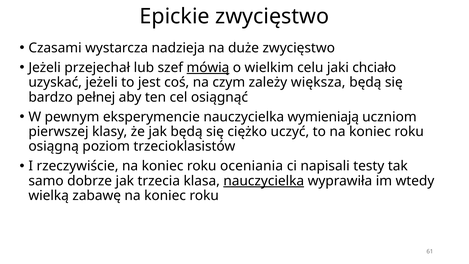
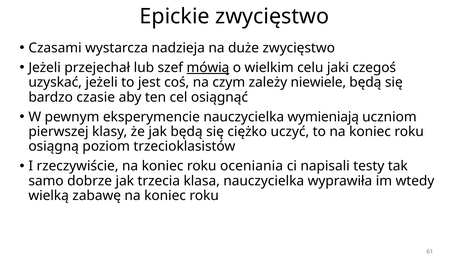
chciało: chciało -> czegoś
większa: większa -> niewiele
pełnej: pełnej -> czasie
nauczycielka at (264, 181) underline: present -> none
